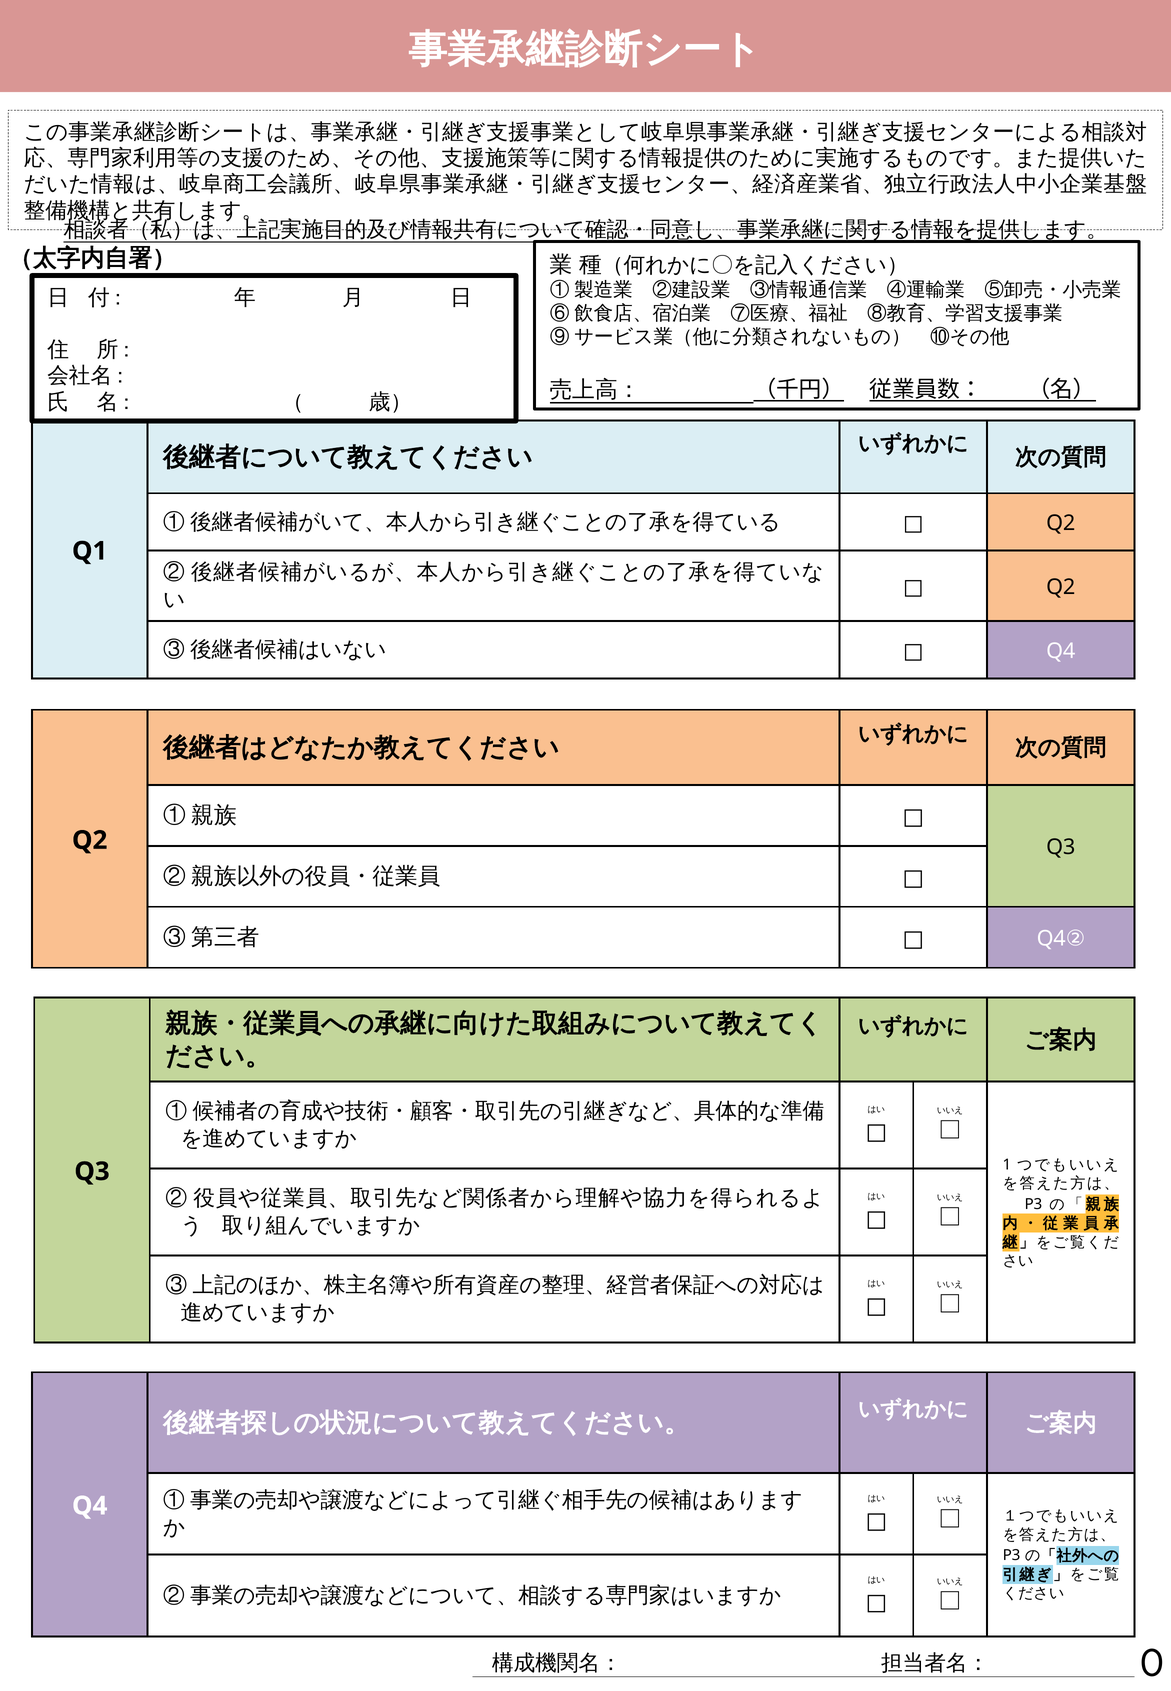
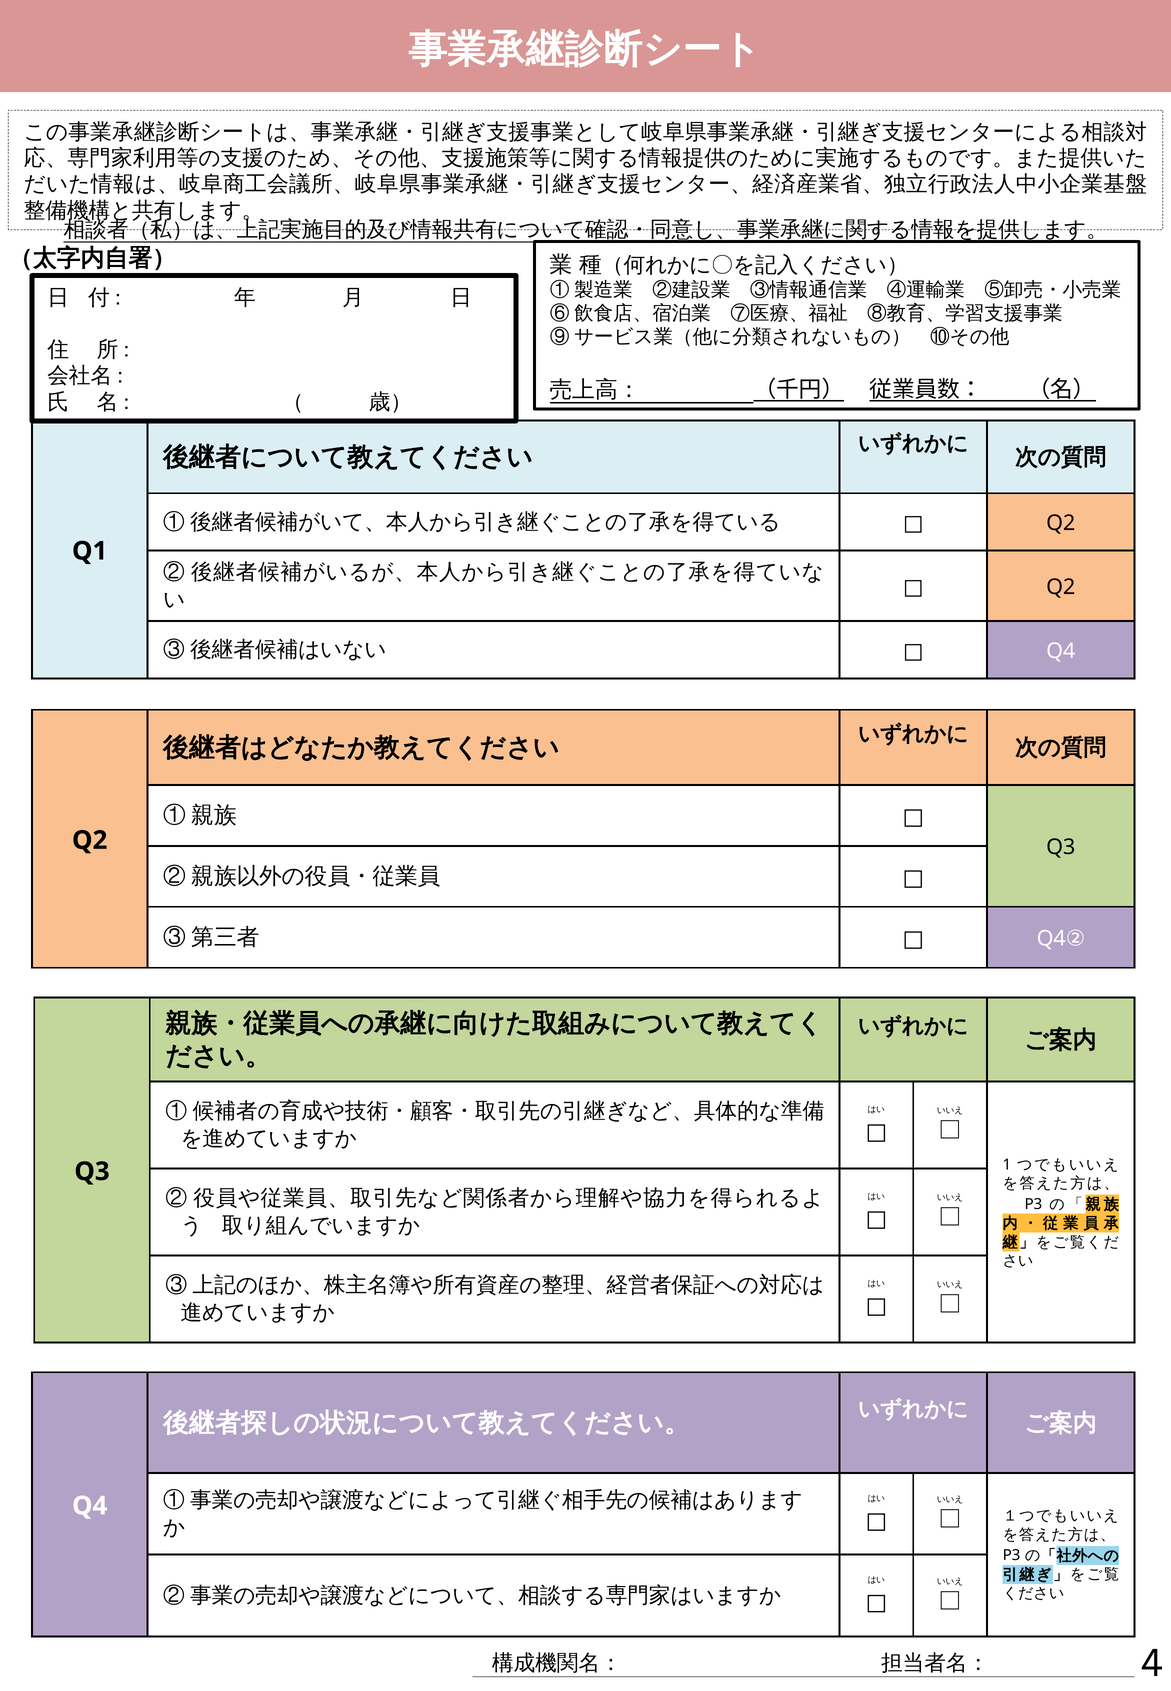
0: 0 -> 4
